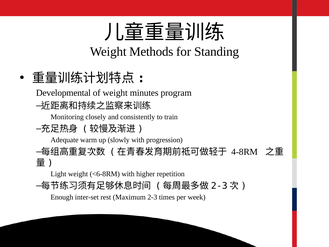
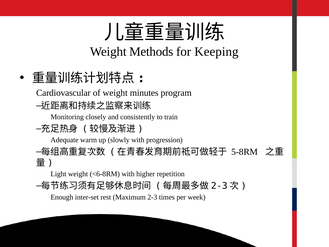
Standing: Standing -> Keeping
Developmental: Developmental -> Cardiovascular
4-8RM: 4-8RM -> 5-8RM
